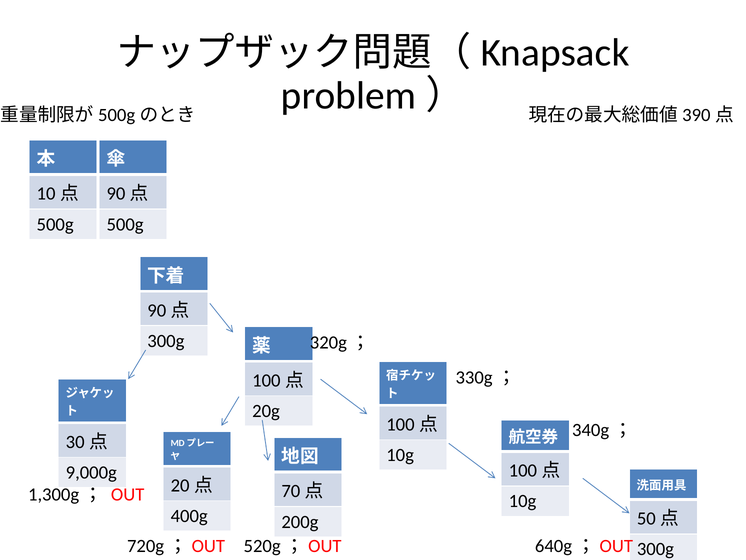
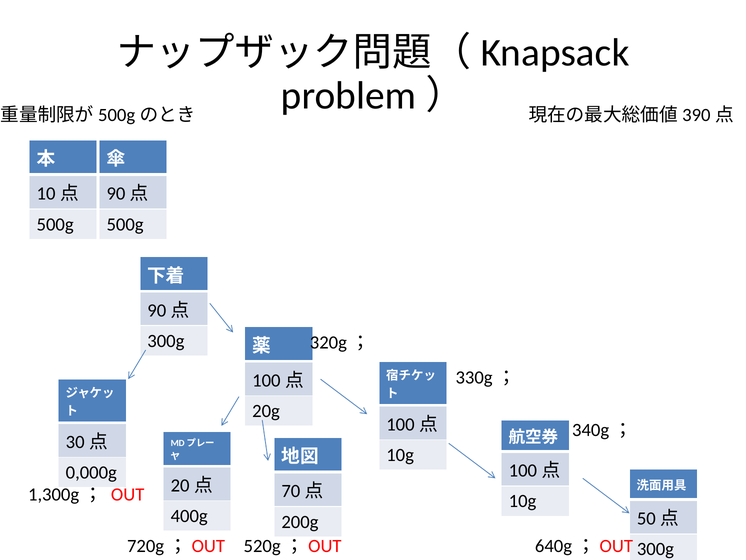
9,000g: 9,000g -> 0,000g
